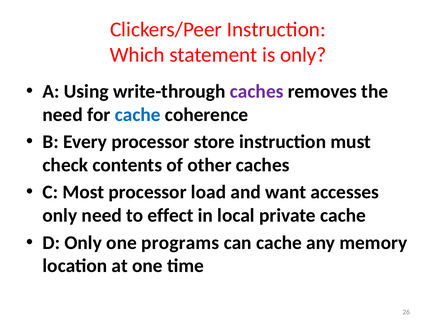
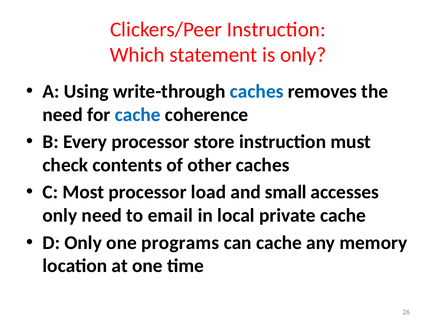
caches at (257, 91) colour: purple -> blue
want: want -> small
effect: effect -> email
